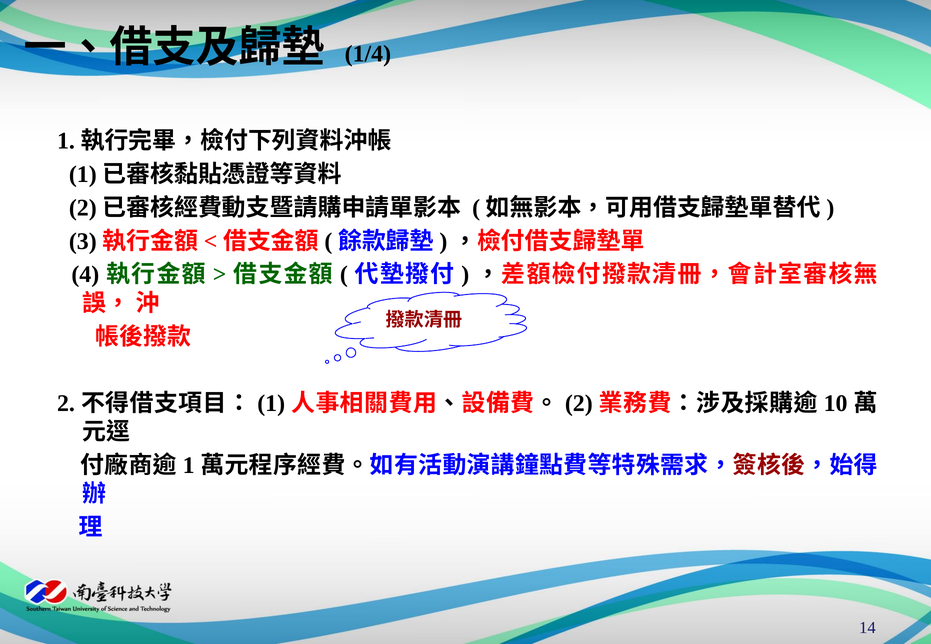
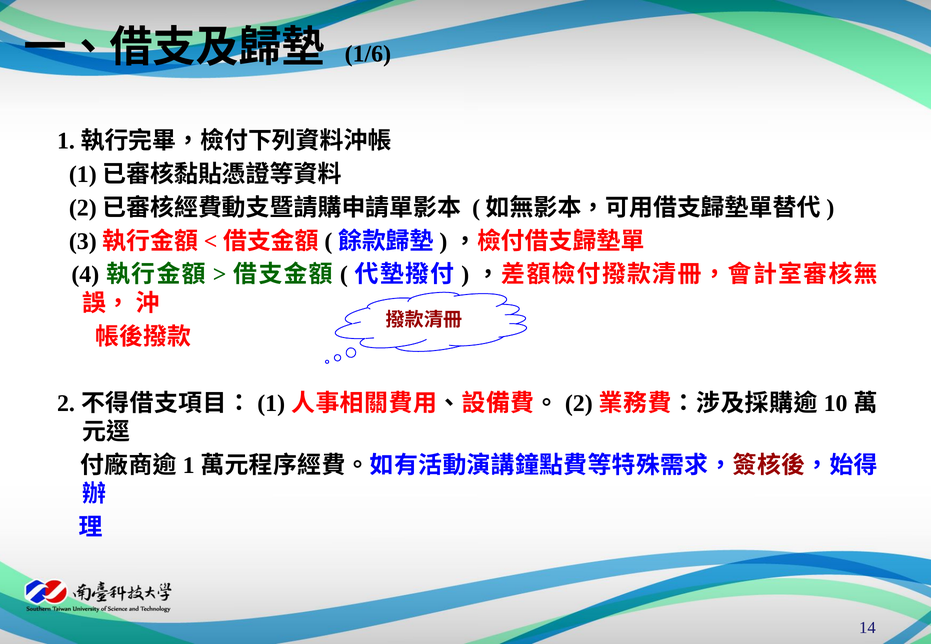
1/4: 1/4 -> 1/6
